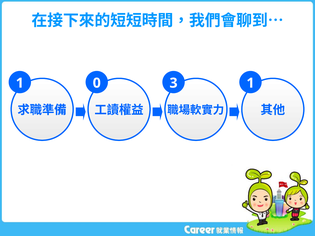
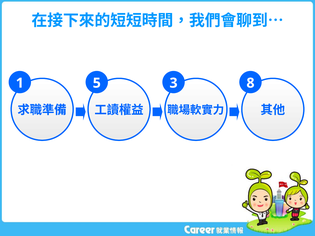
0: 0 -> 5
3 1: 1 -> 8
